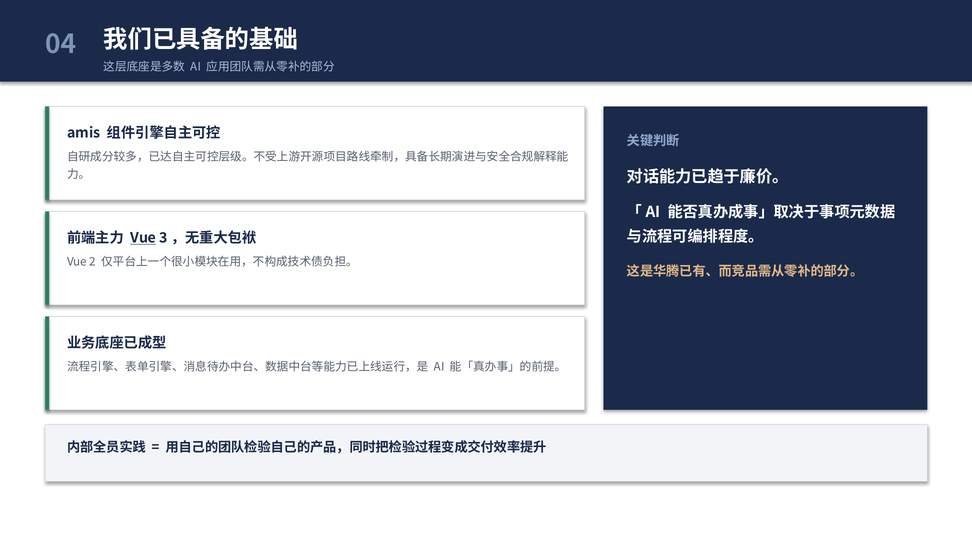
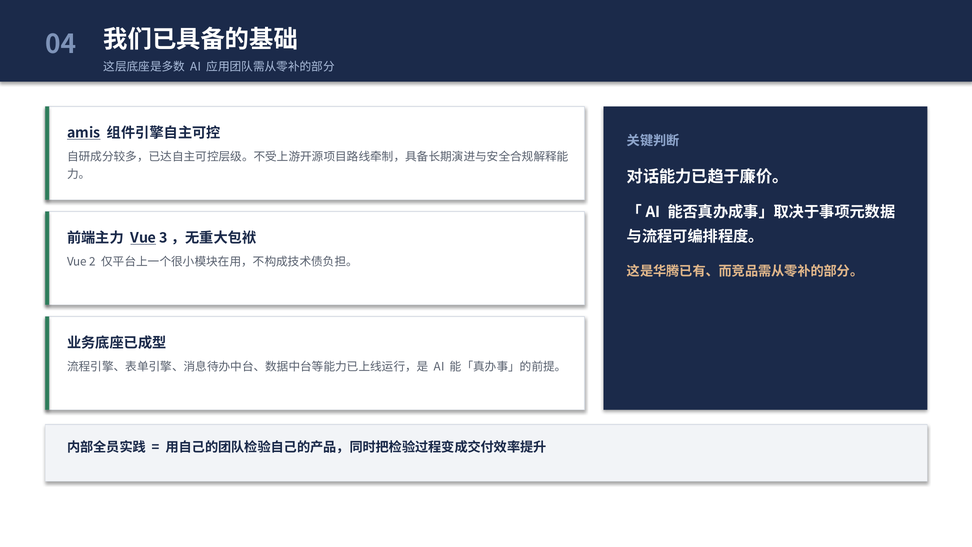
amis underline: none -> present
